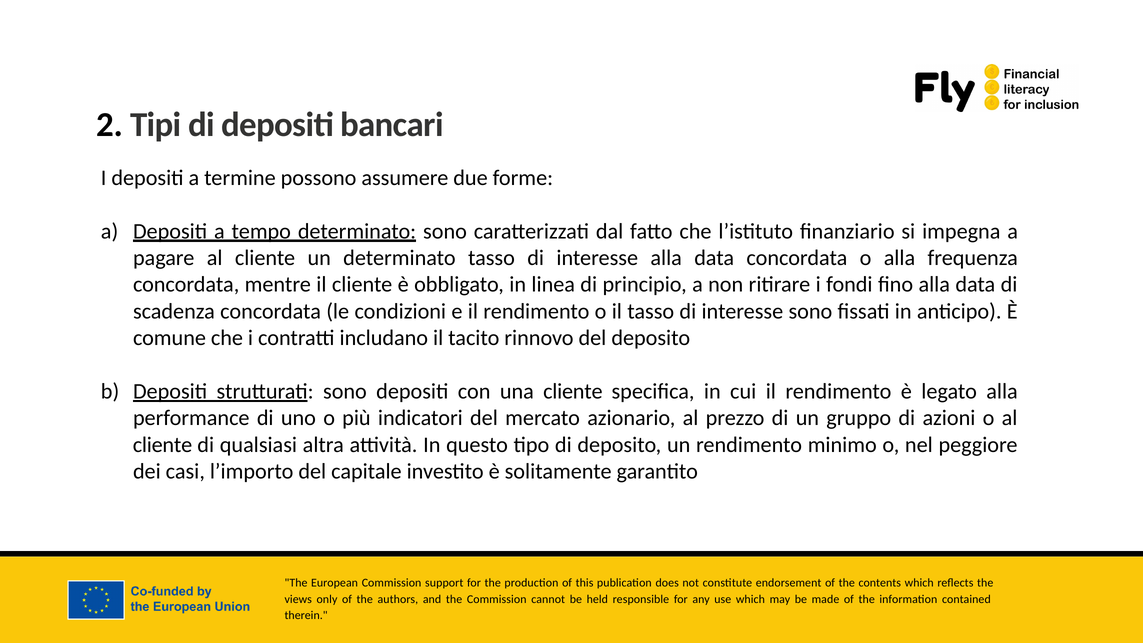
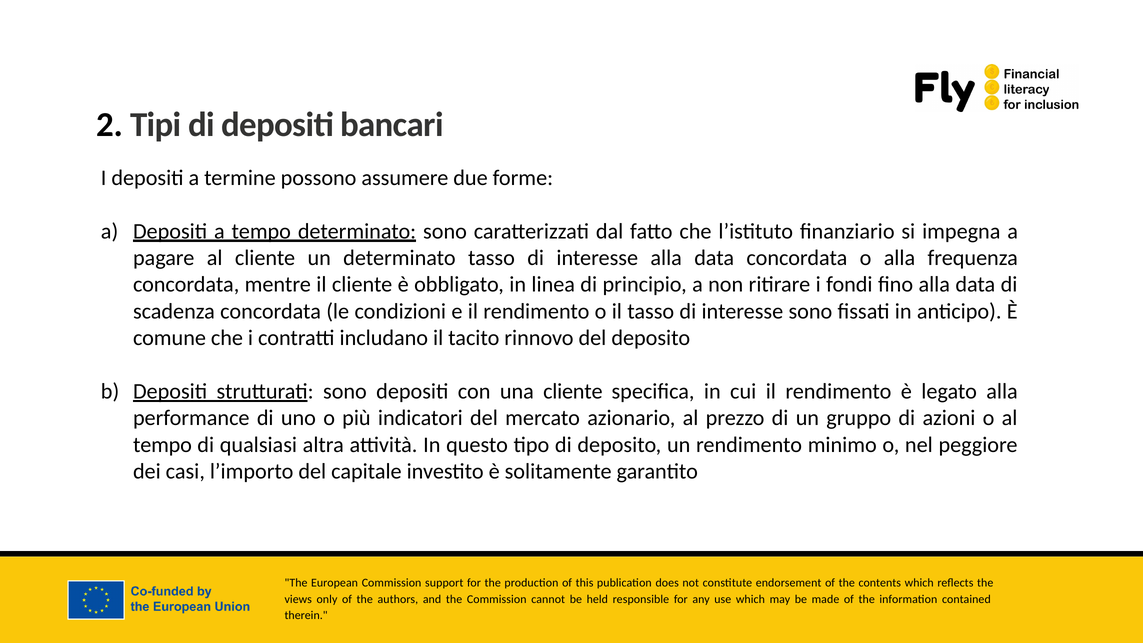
cliente at (162, 445): cliente -> tempo
